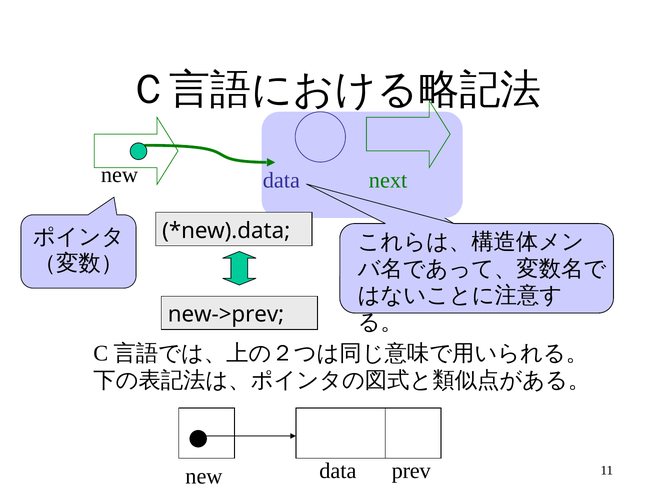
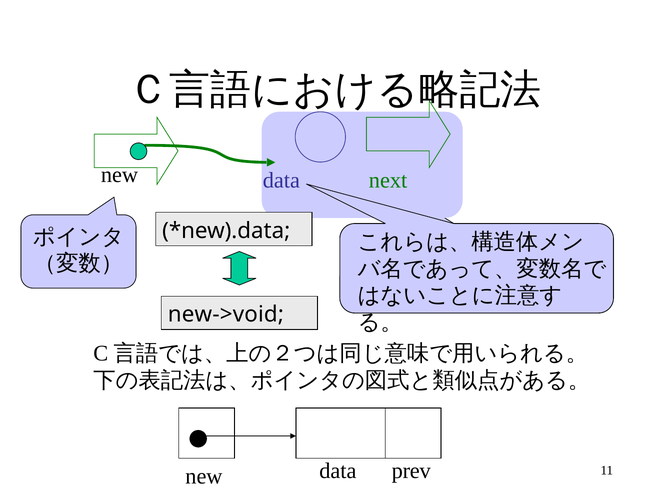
new->prev: new->prev -> new->void
